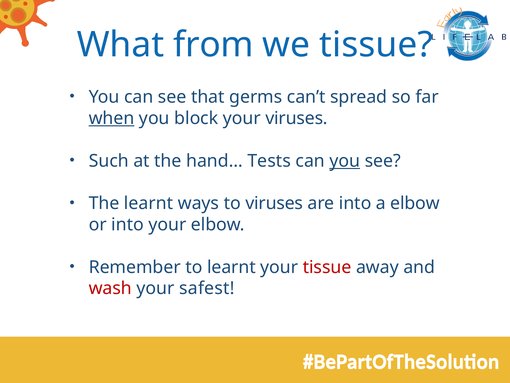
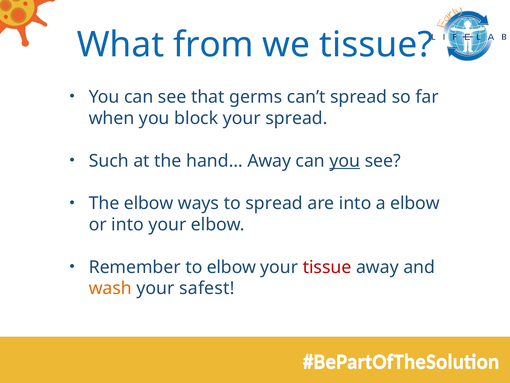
when underline: present -> none
your viruses: viruses -> spread
hand… Tests: Tests -> Away
The learnt: learnt -> elbow
to viruses: viruses -> spread
to learnt: learnt -> elbow
wash colour: red -> orange
